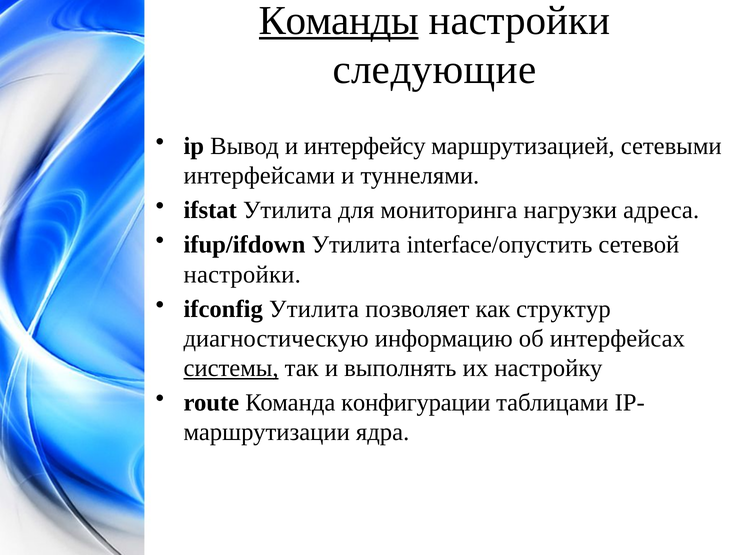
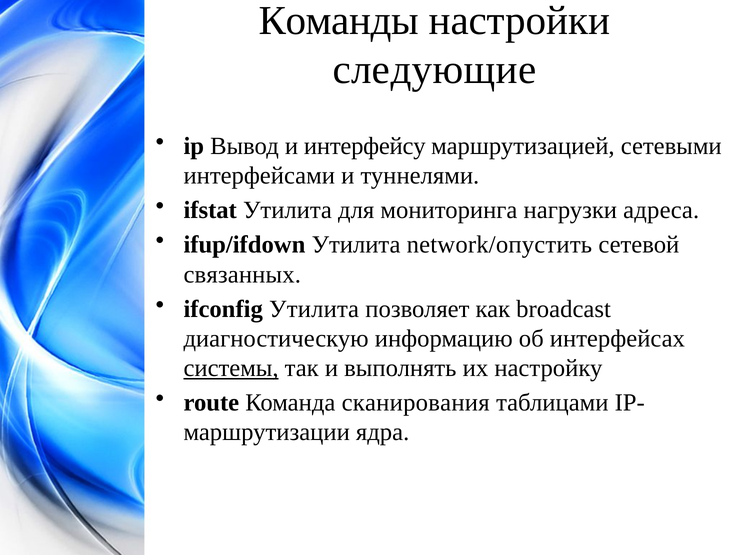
Команды underline: present -> none
interface/опустить: interface/опустить -> network/опустить
настройки at (242, 274): настройки -> связанных
структур: структур -> broadcast
конфигурации: конфигурации -> сканирования
